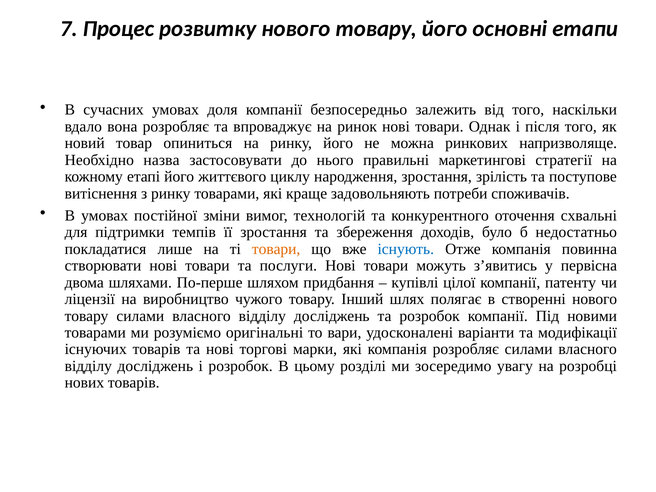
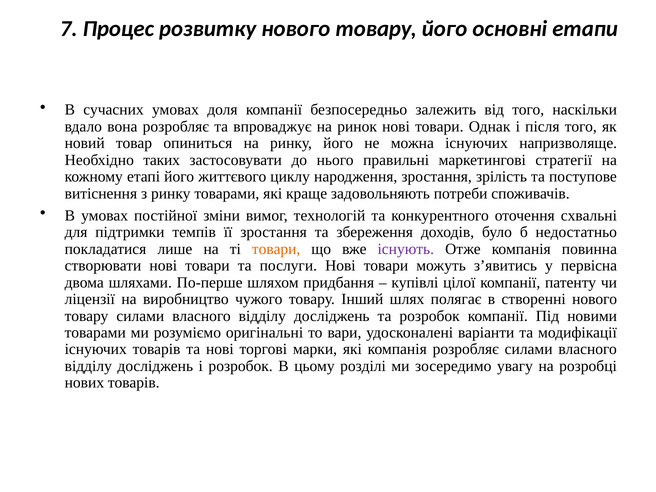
можна ринкових: ринкових -> існуючих
назва: назва -> таких
існують colour: blue -> purple
